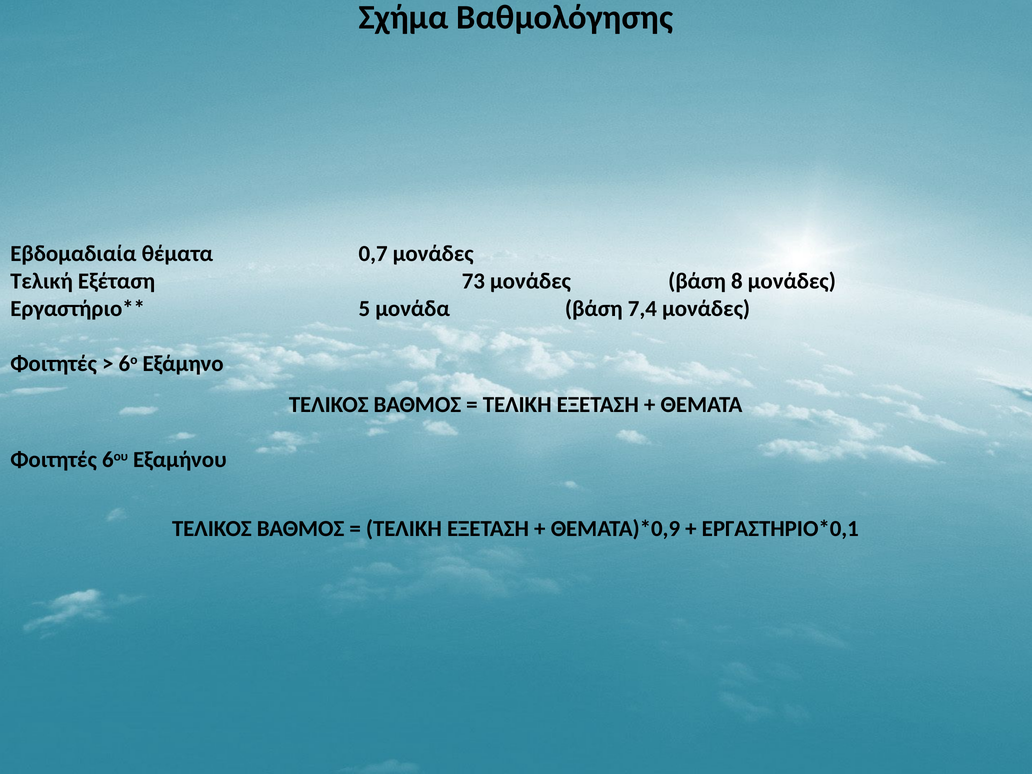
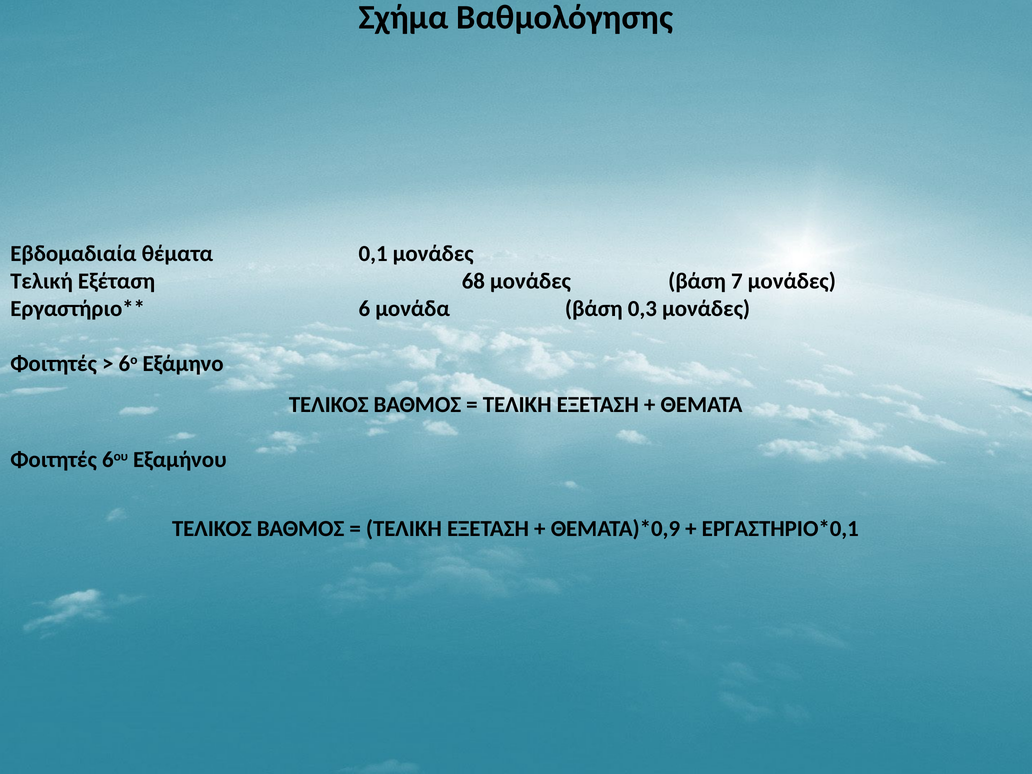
0,7: 0,7 -> 0,1
73: 73 -> 68
8: 8 -> 7
5: 5 -> 6
7,4: 7,4 -> 0,3
